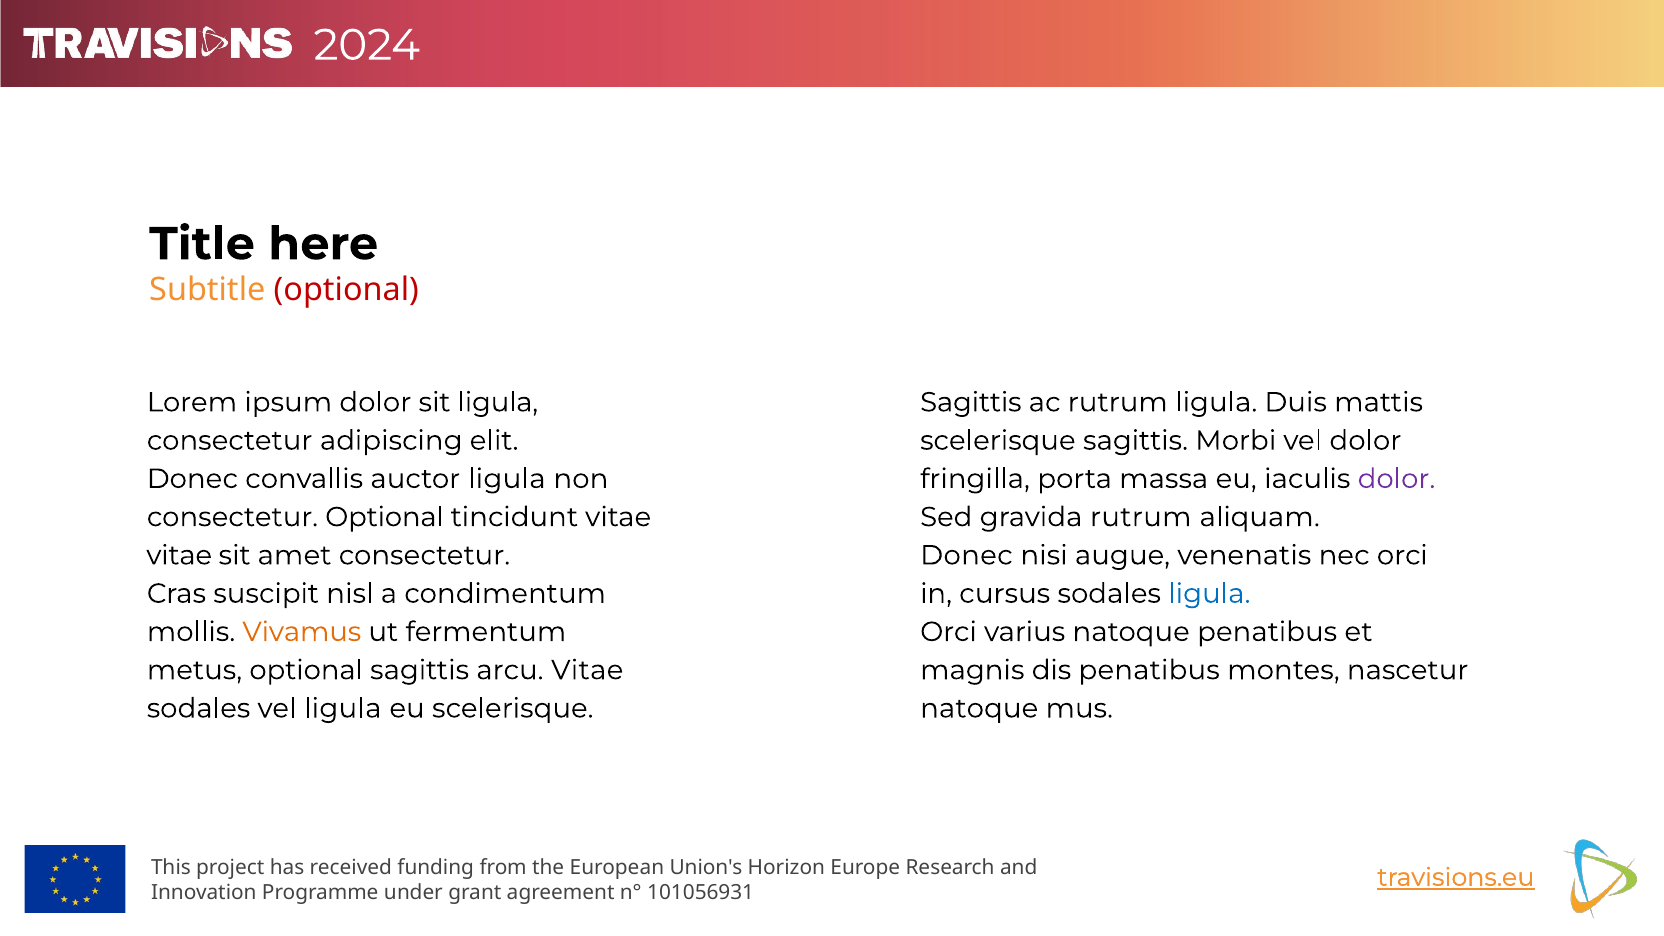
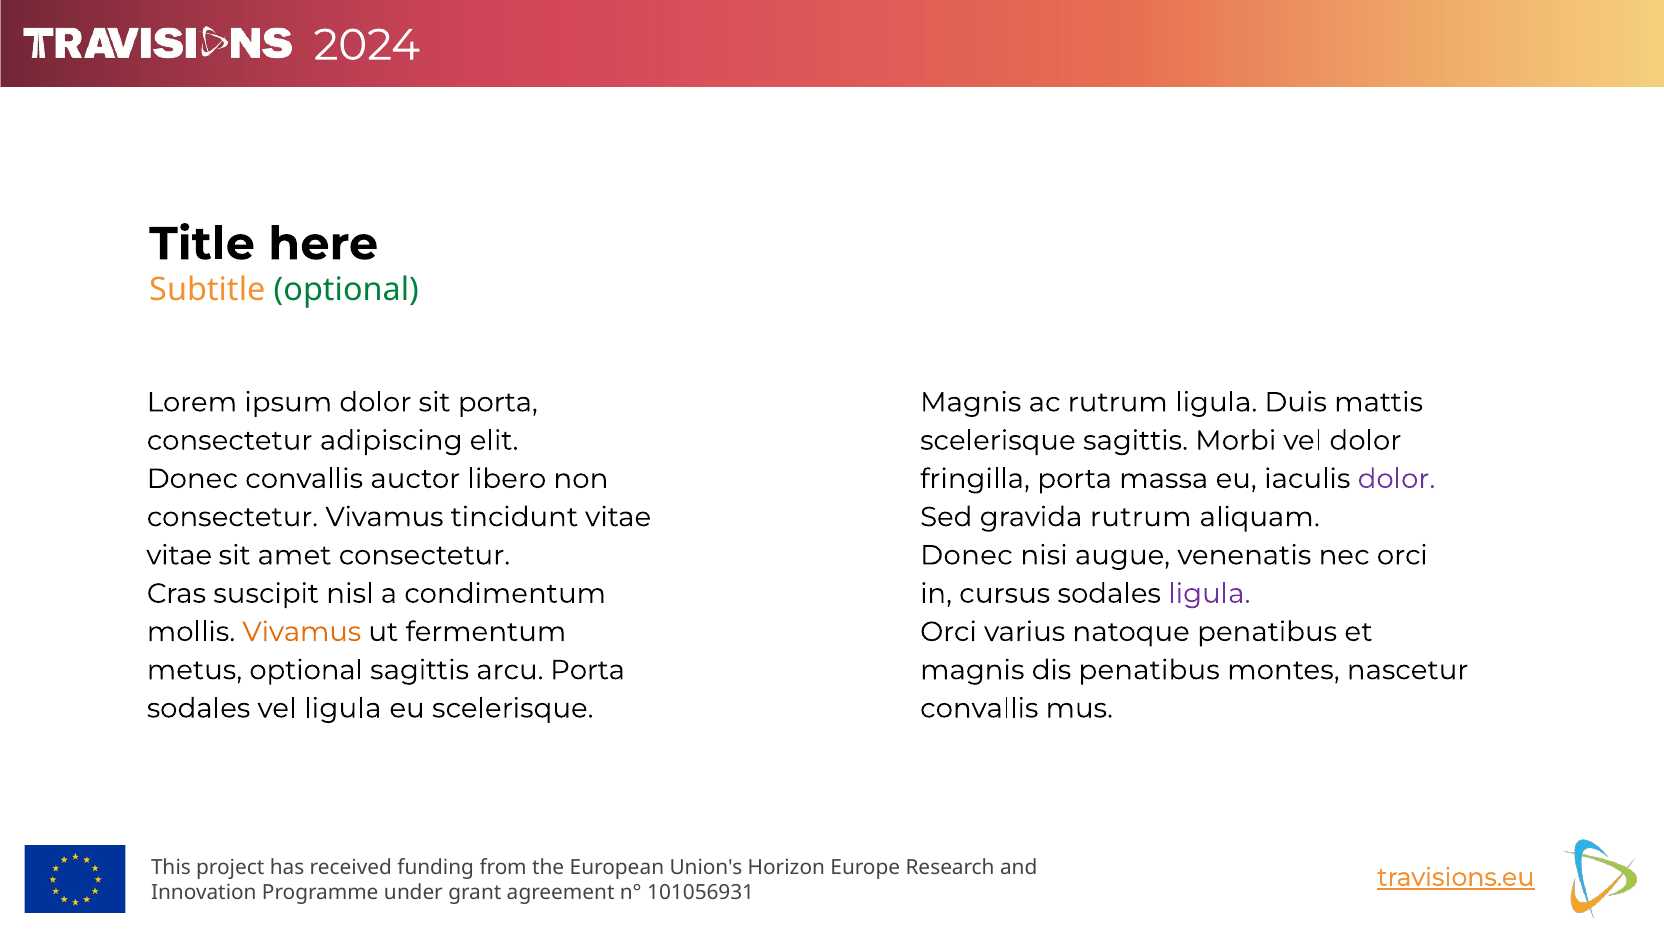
optional at (346, 290) colour: red -> green
sit ligula: ligula -> porta
Sagittis at (971, 402): Sagittis -> Magnis
auctor ligula: ligula -> libero
consectetur Optional: Optional -> Vivamus
ligula at (1209, 594) colour: blue -> purple
arcu Vitae: Vitae -> Porta
natoque at (979, 708): natoque -> convallis
